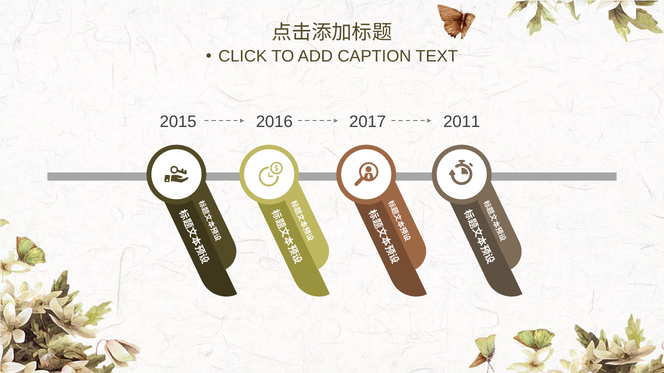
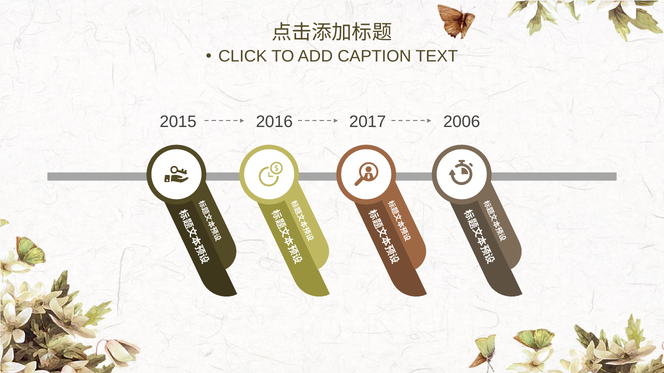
2011: 2011 -> 2006
